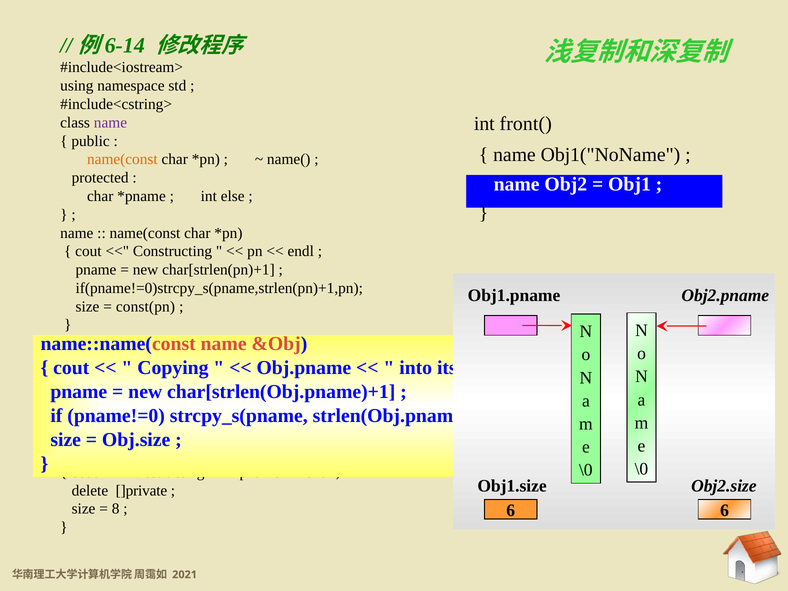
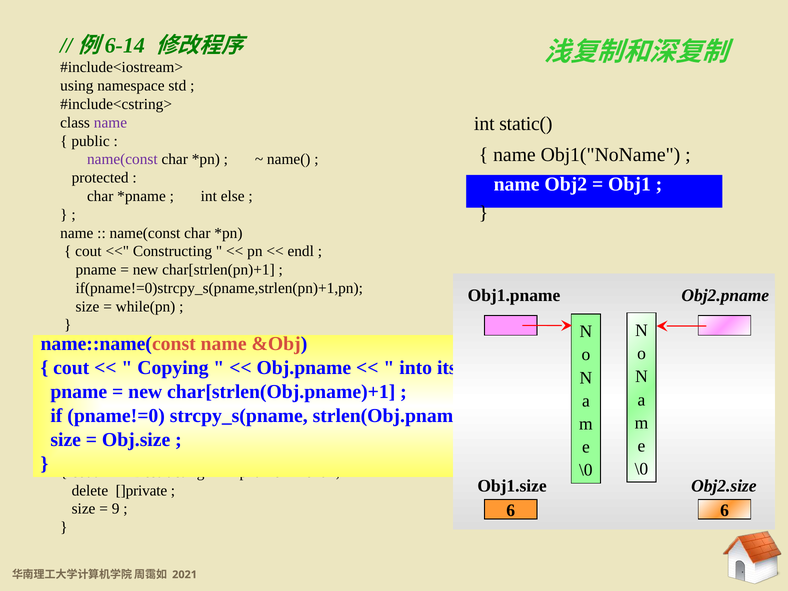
front(: front( -> static(
name(const at (122, 159) colour: orange -> purple
const(pn: const(pn -> while(pn
8: 8 -> 9
